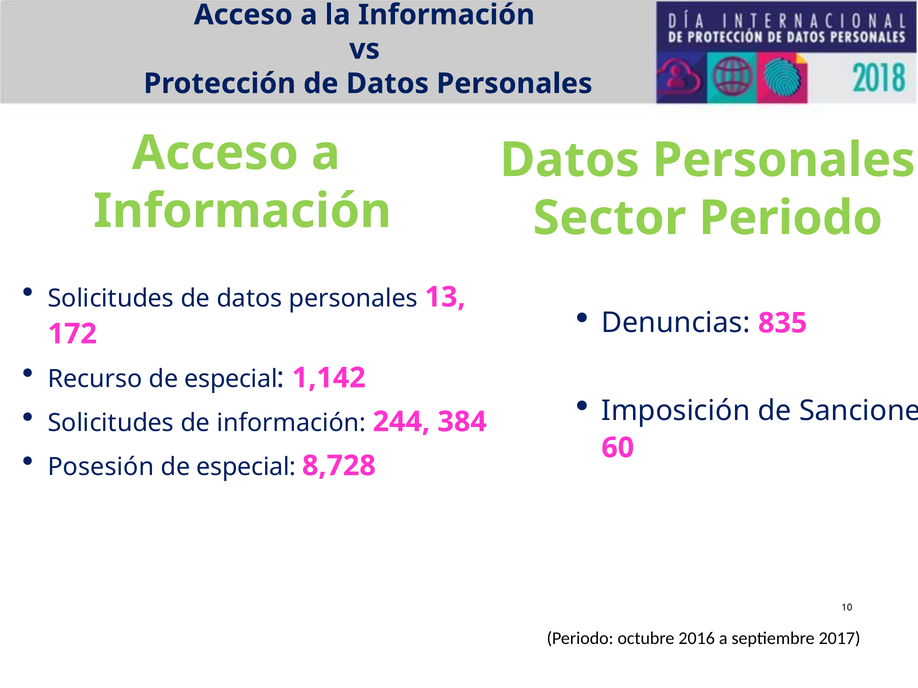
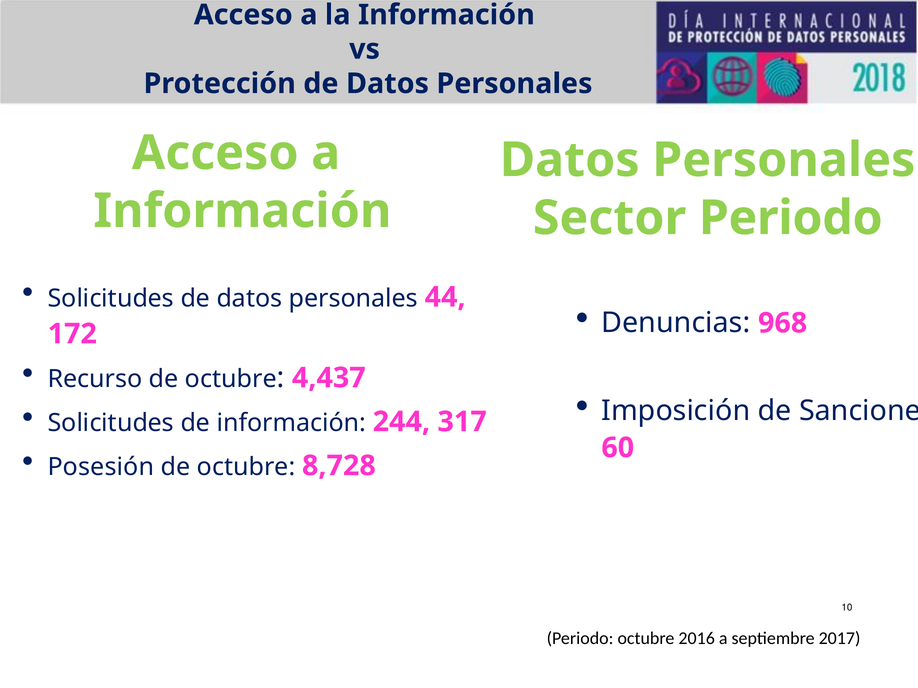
13: 13 -> 44
835: 835 -> 968
Recurso de especial: especial -> octubre
1,142: 1,142 -> 4,437
384: 384 -> 317
especial at (246, 467): especial -> octubre
